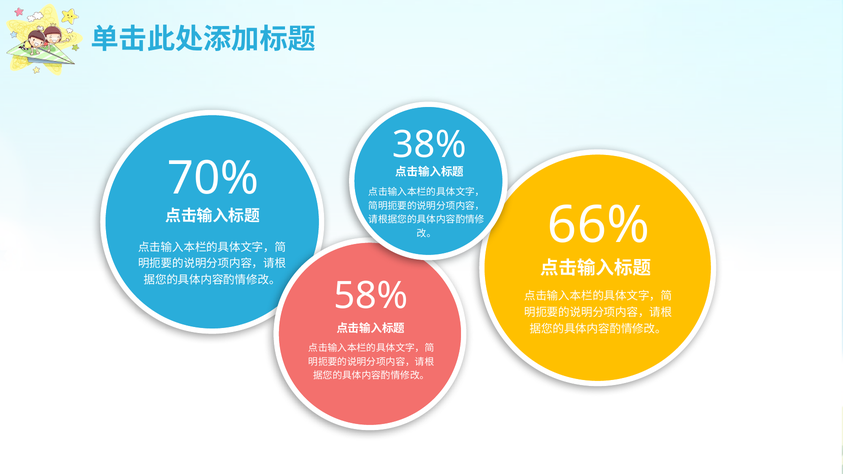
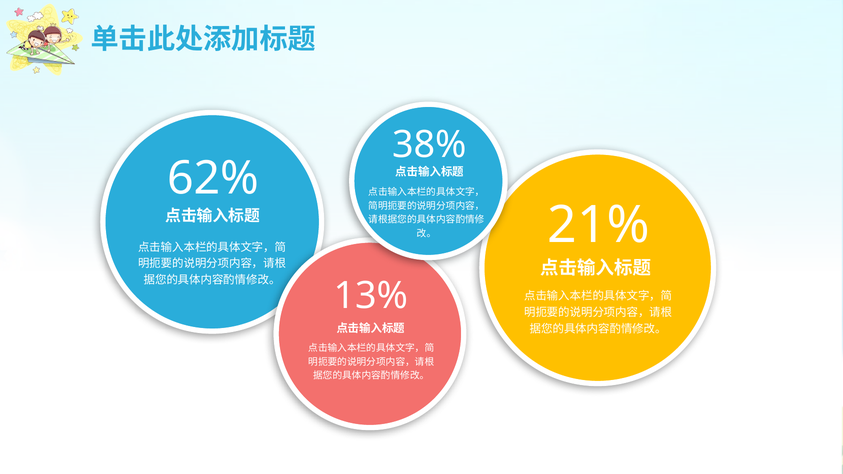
70%: 70% -> 62%
66%: 66% -> 21%
58%: 58% -> 13%
